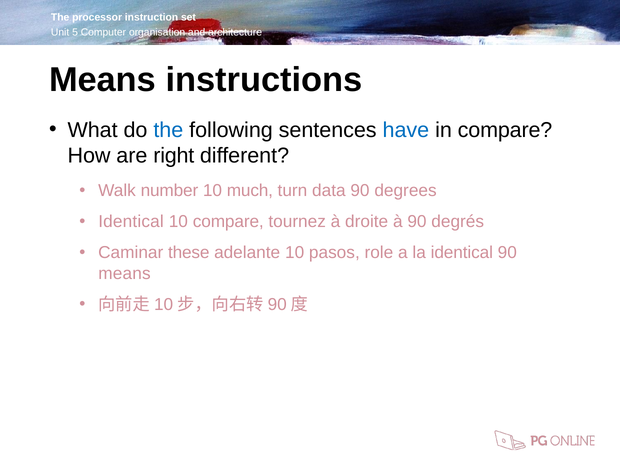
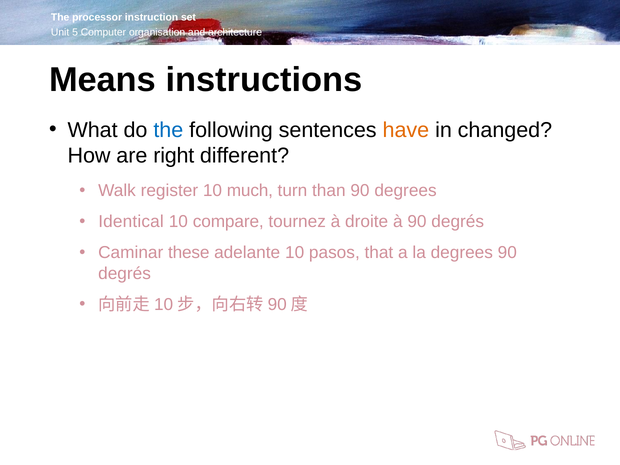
have colour: blue -> orange
in compare: compare -> changed
number: number -> register
data: data -> than
role: role -> that
la identical: identical -> degrees
means at (124, 273): means -> degrés
